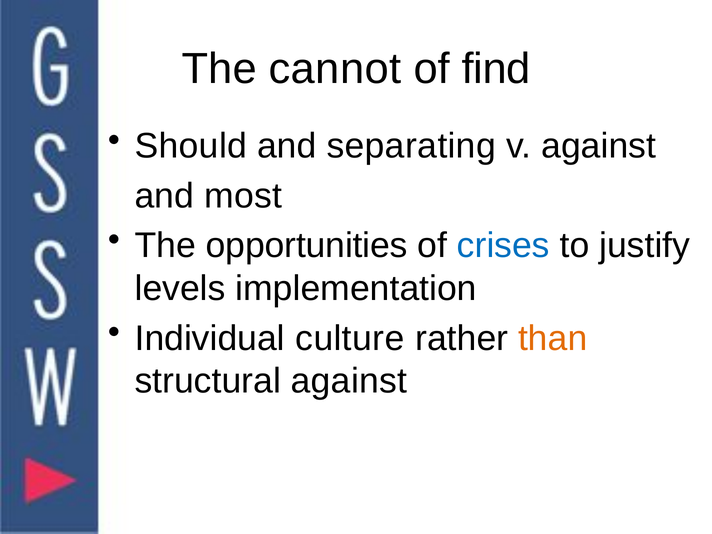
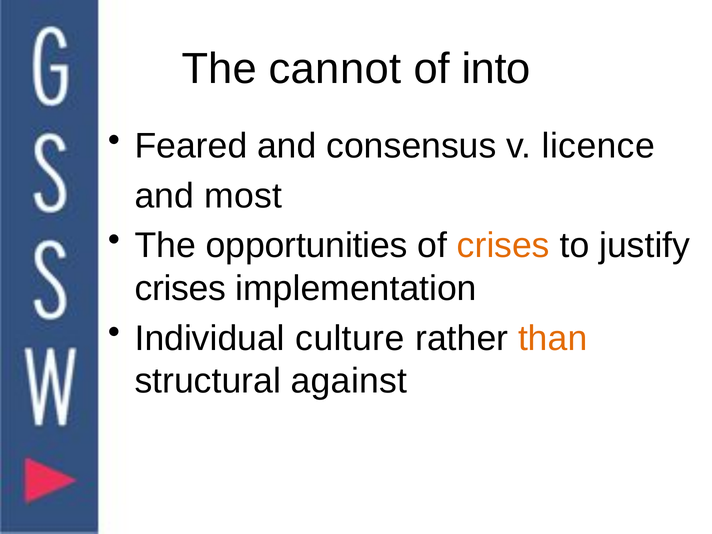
find: find -> into
Should: Should -> Feared
separating: separating -> consensus
v against: against -> licence
crises at (503, 246) colour: blue -> orange
levels at (180, 288): levels -> crises
